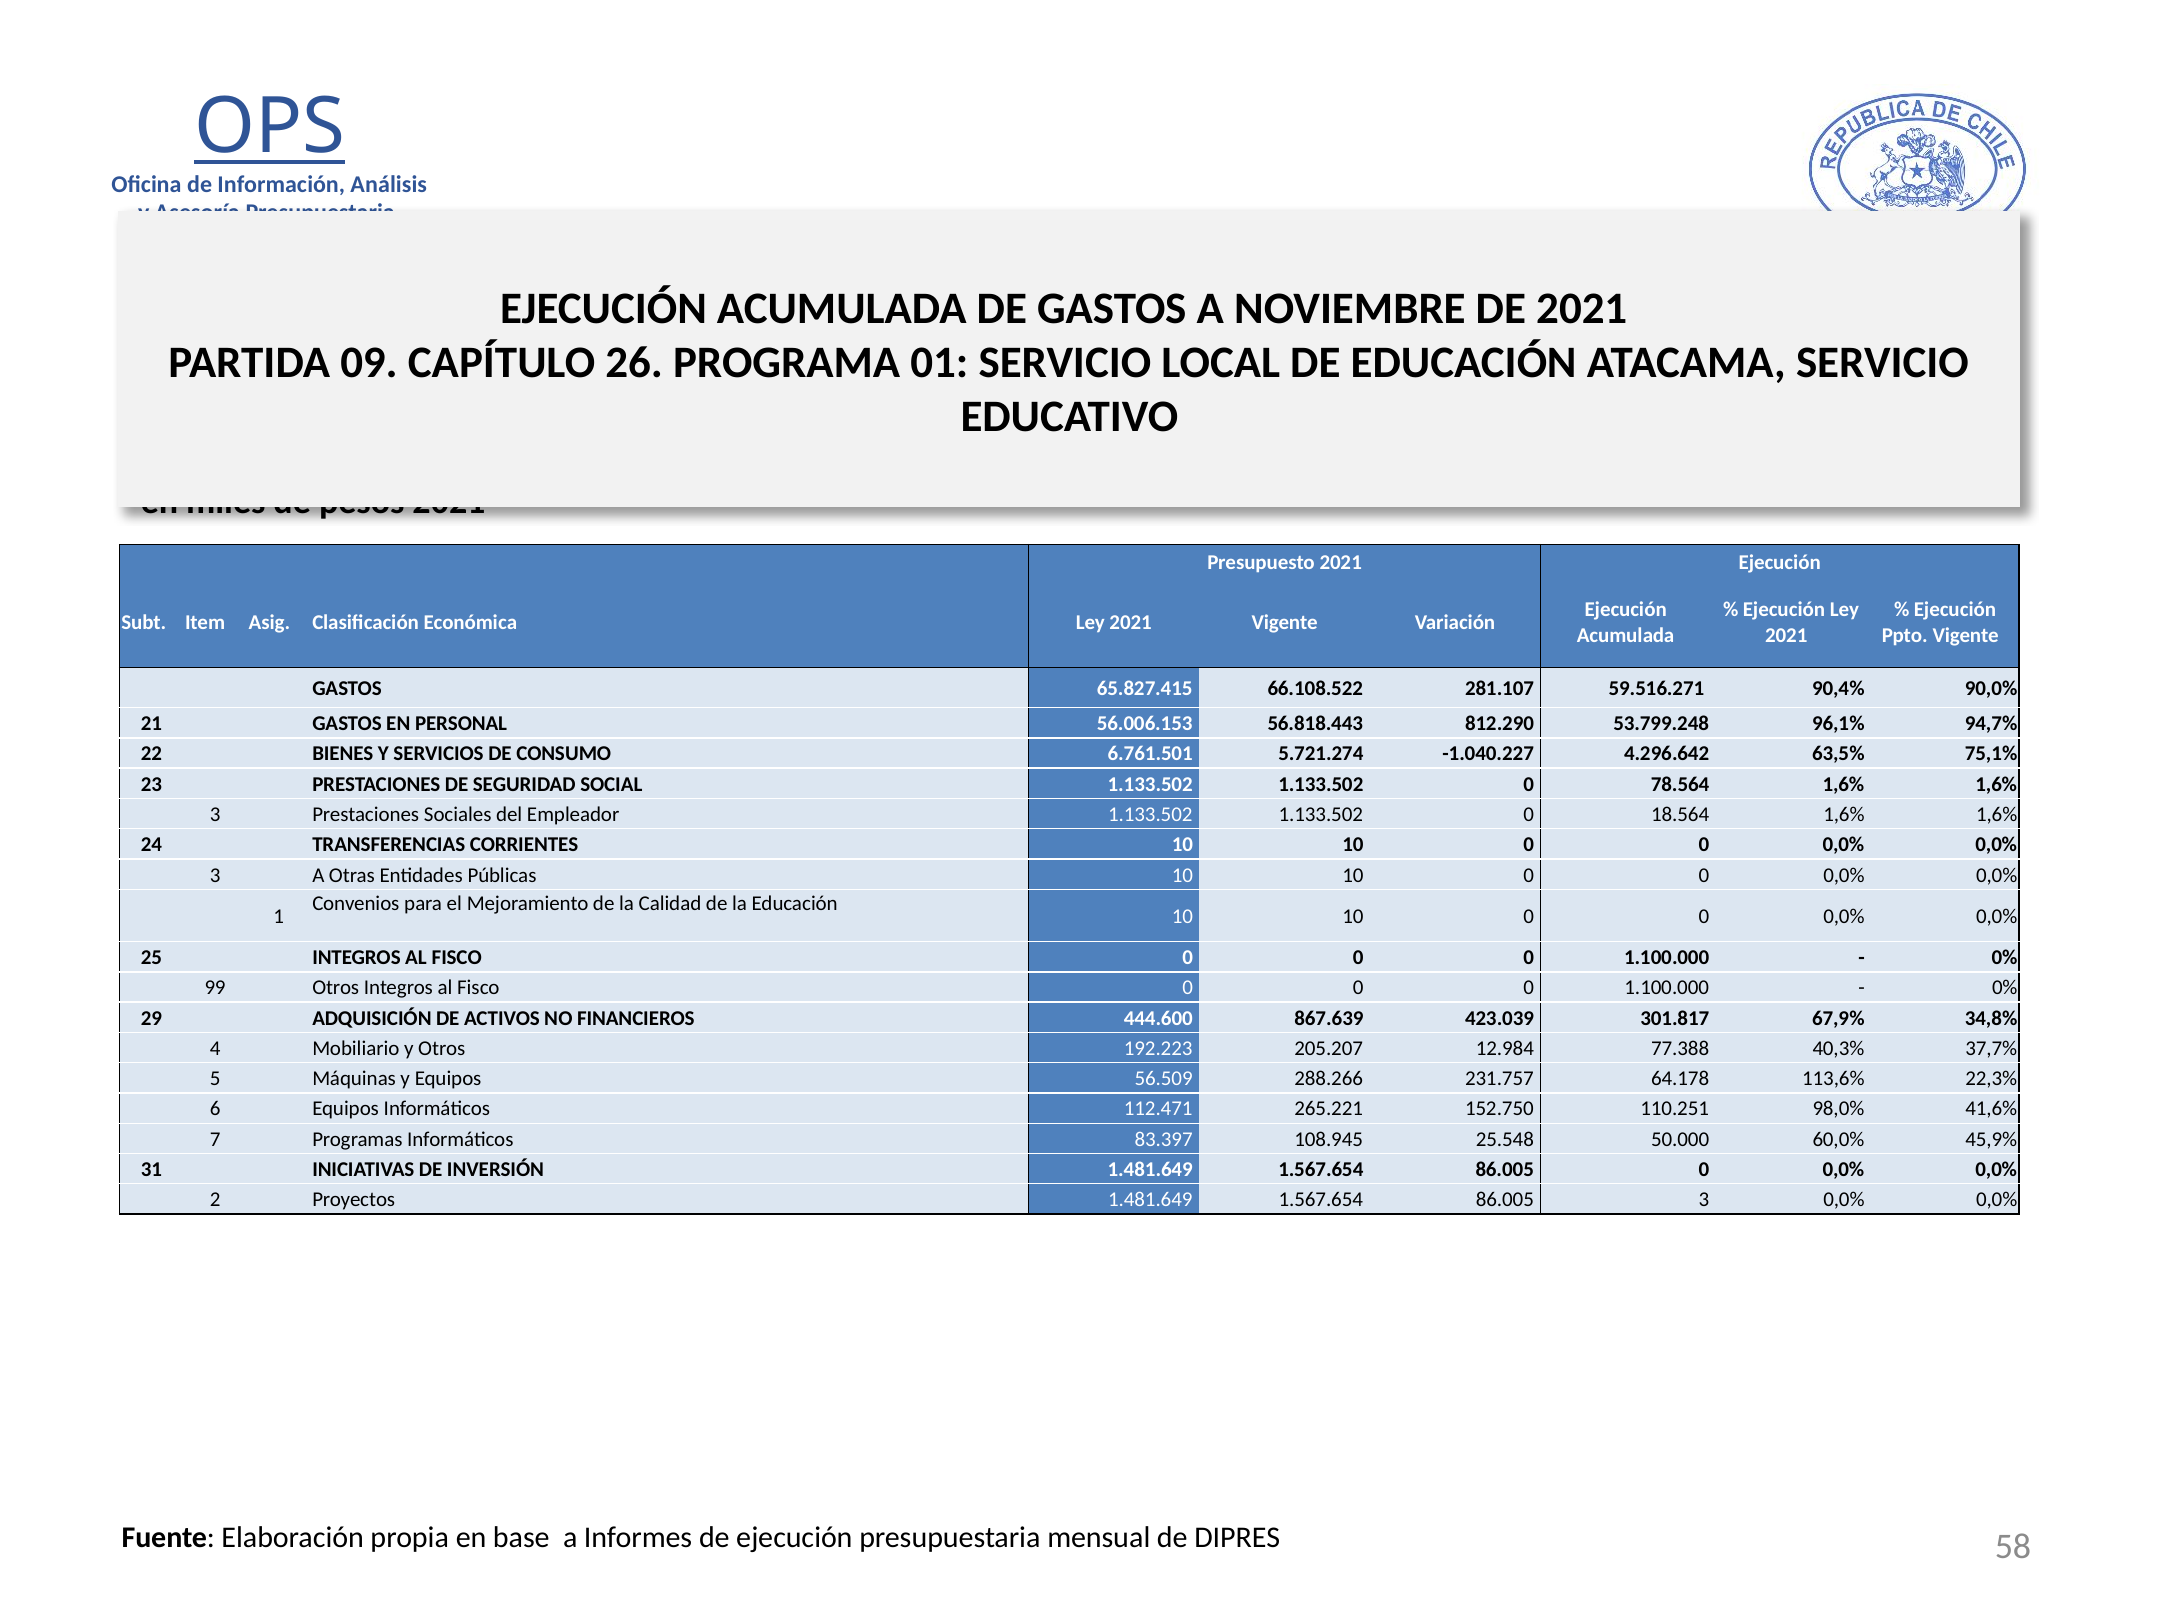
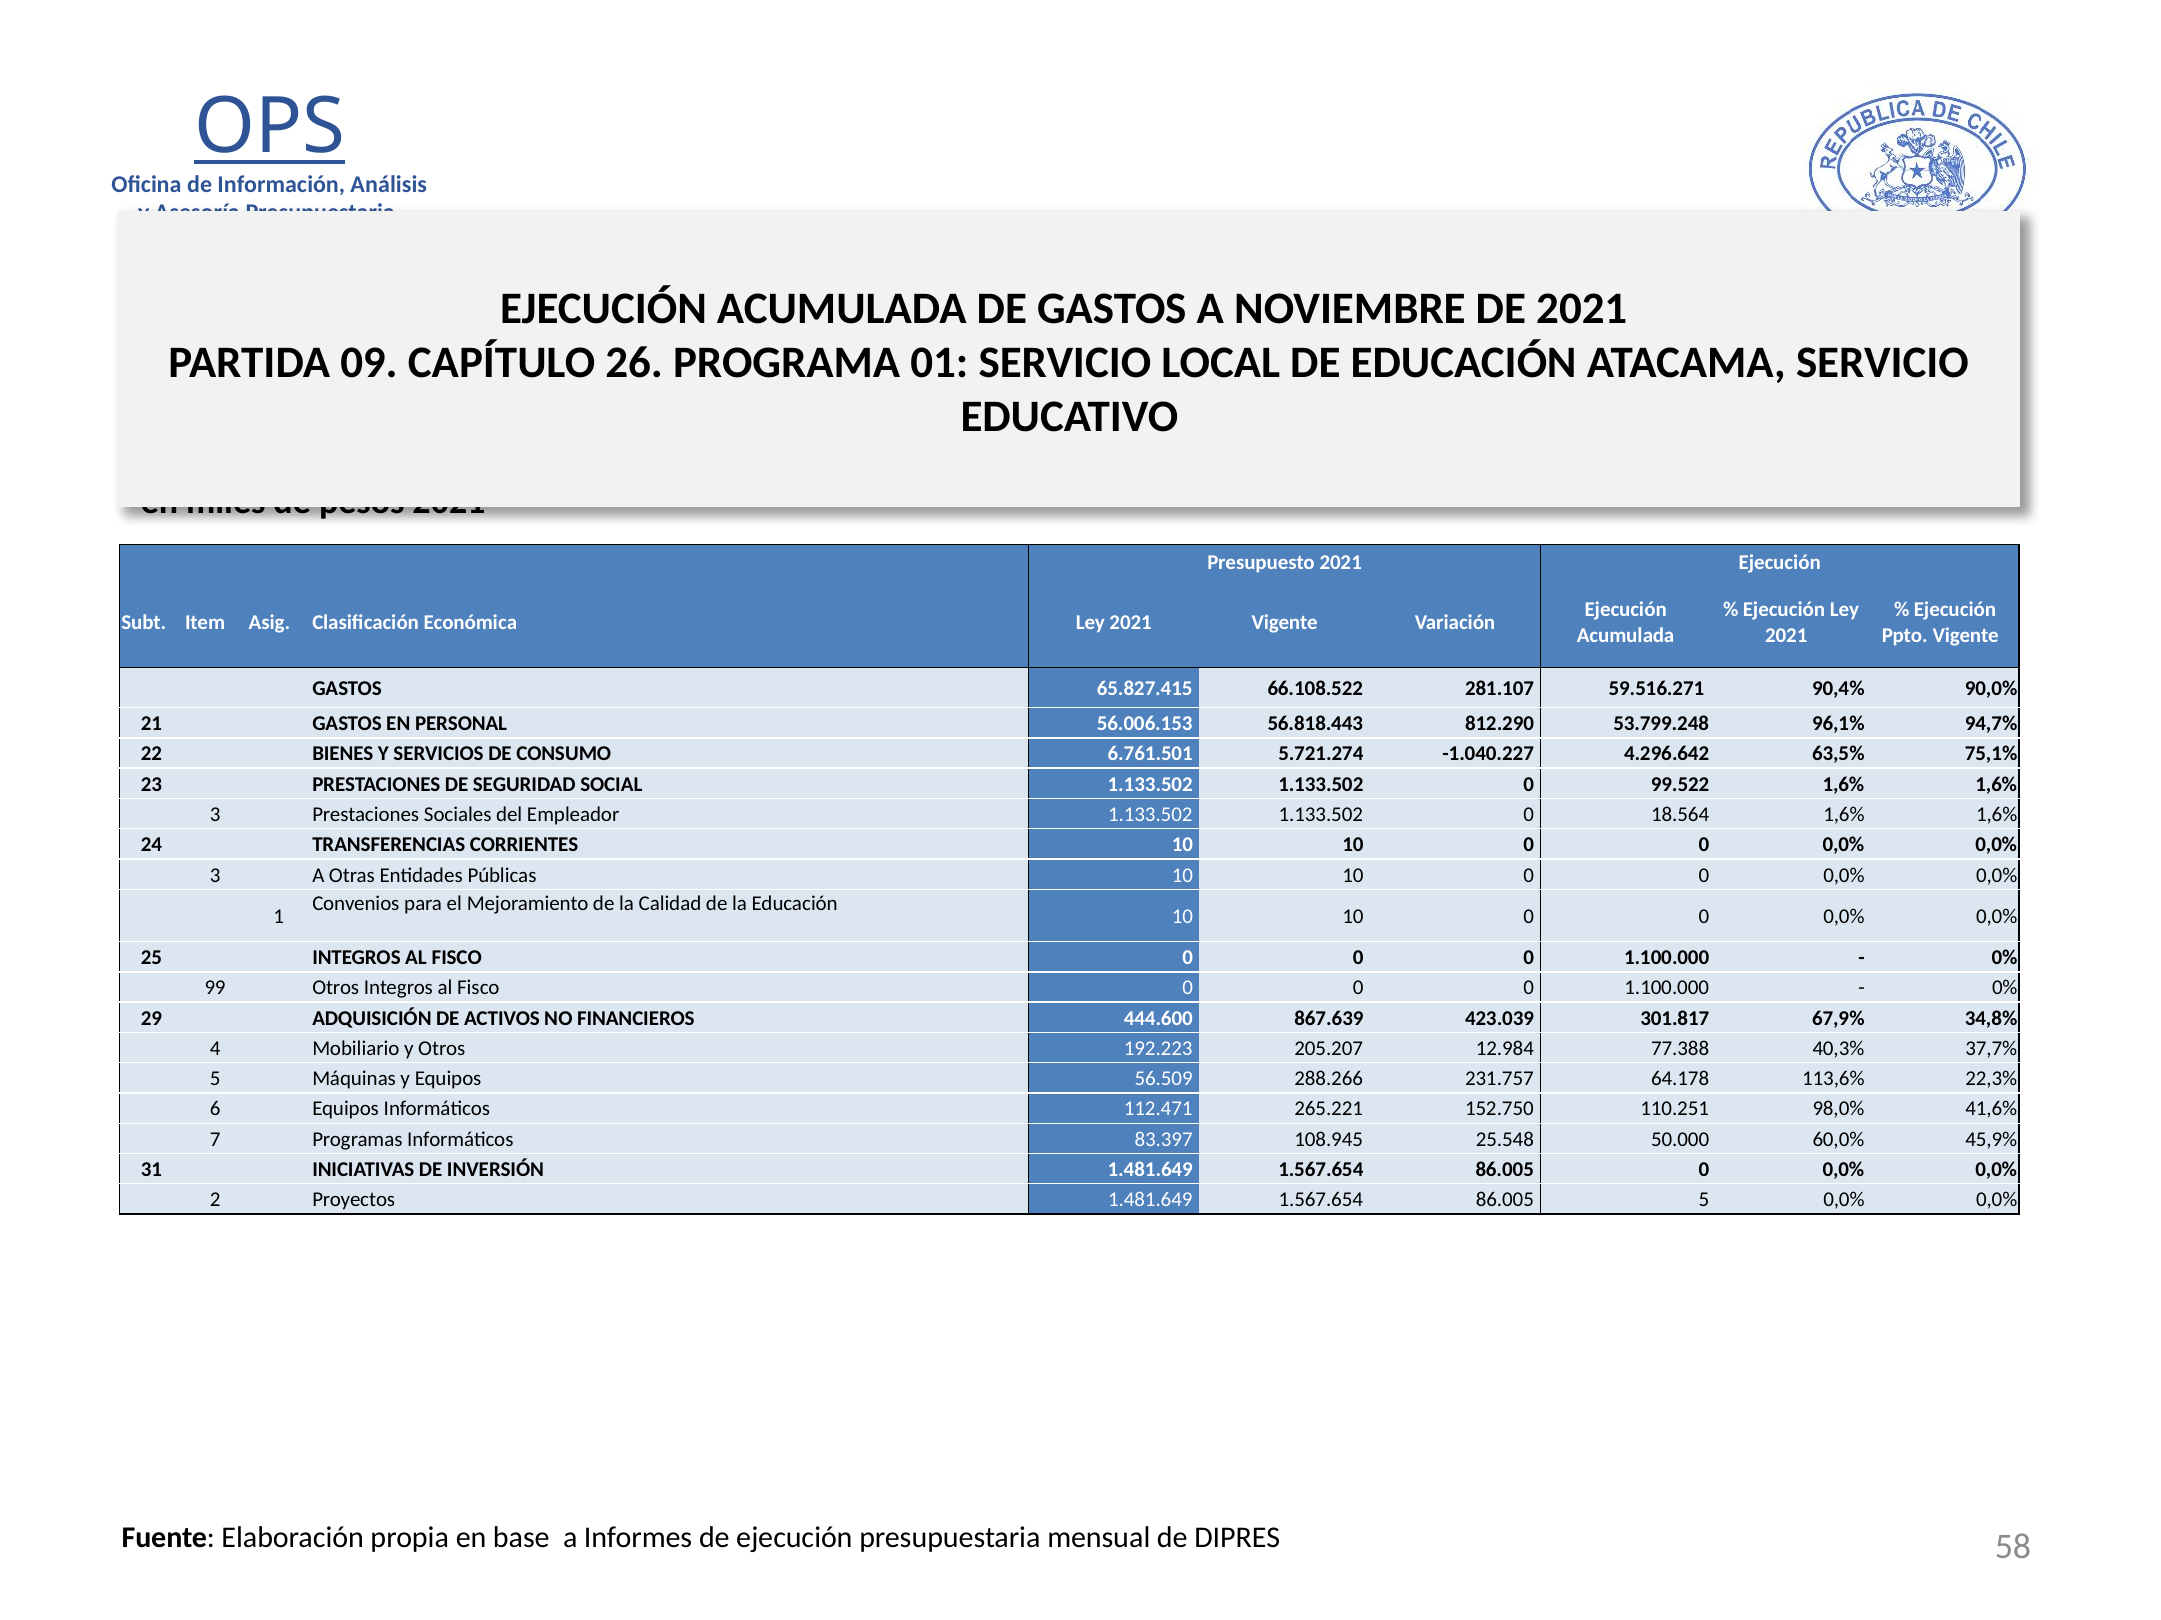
78.564: 78.564 -> 99.522
86.005 3: 3 -> 5
